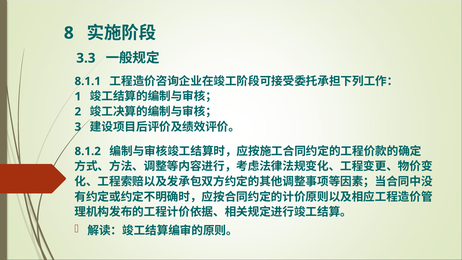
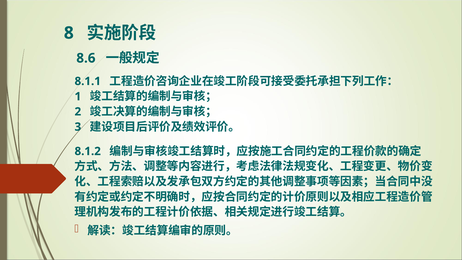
3.3: 3.3 -> 8.6
